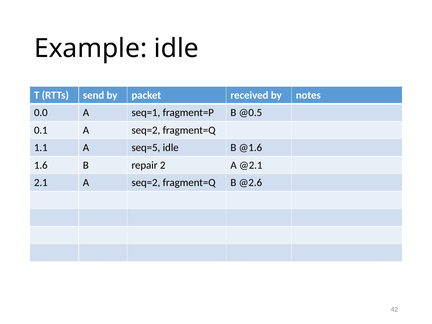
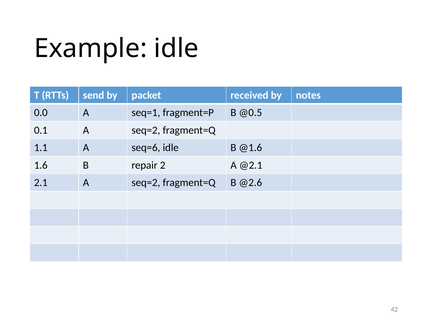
seq=5: seq=5 -> seq=6
